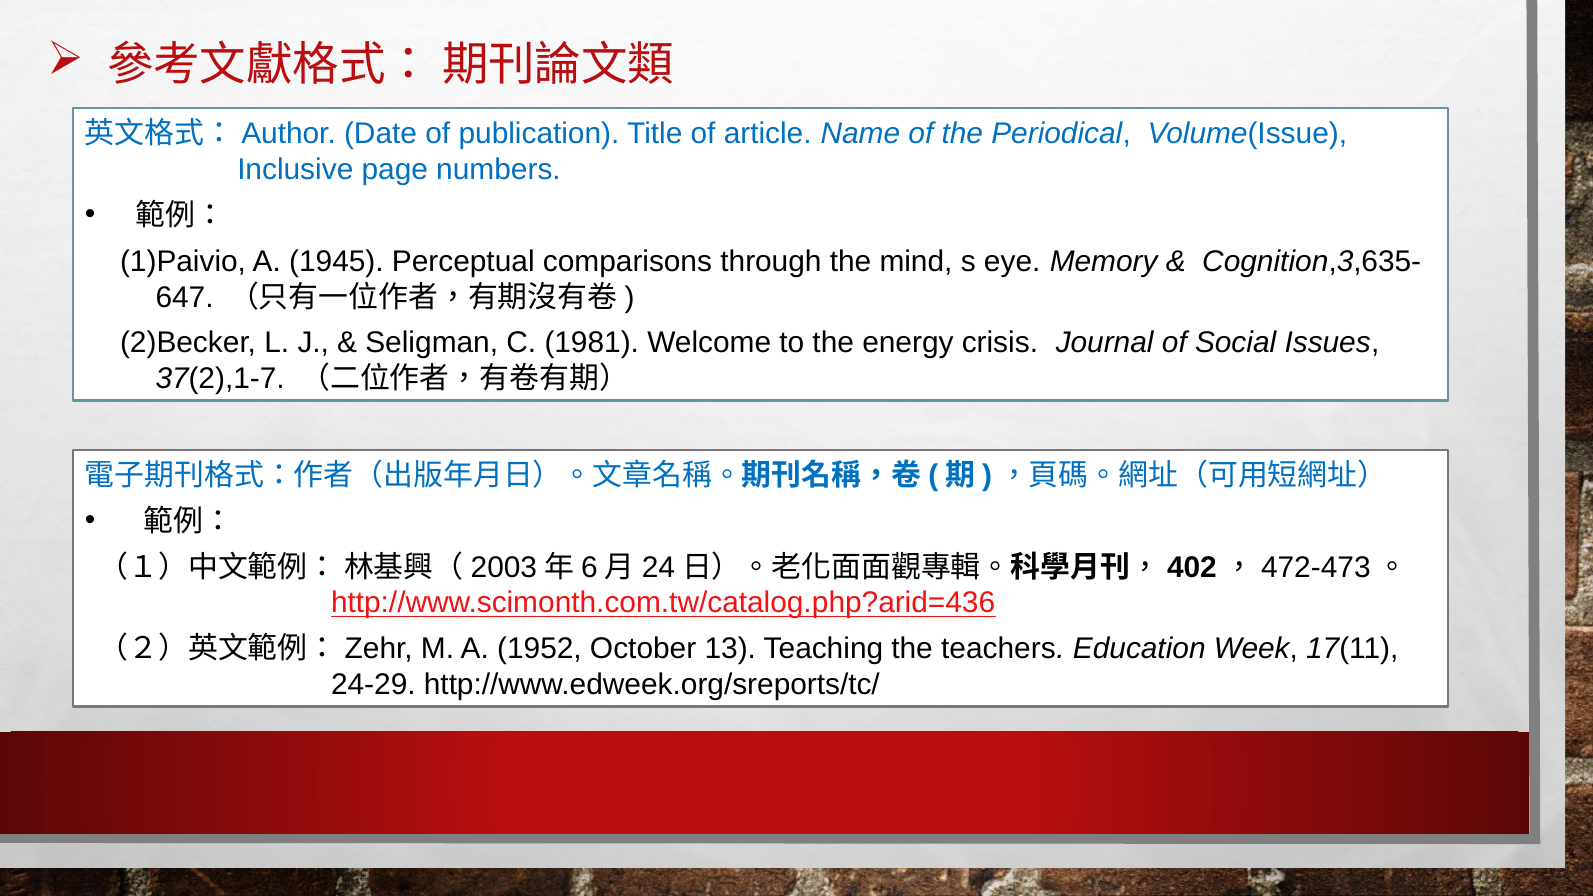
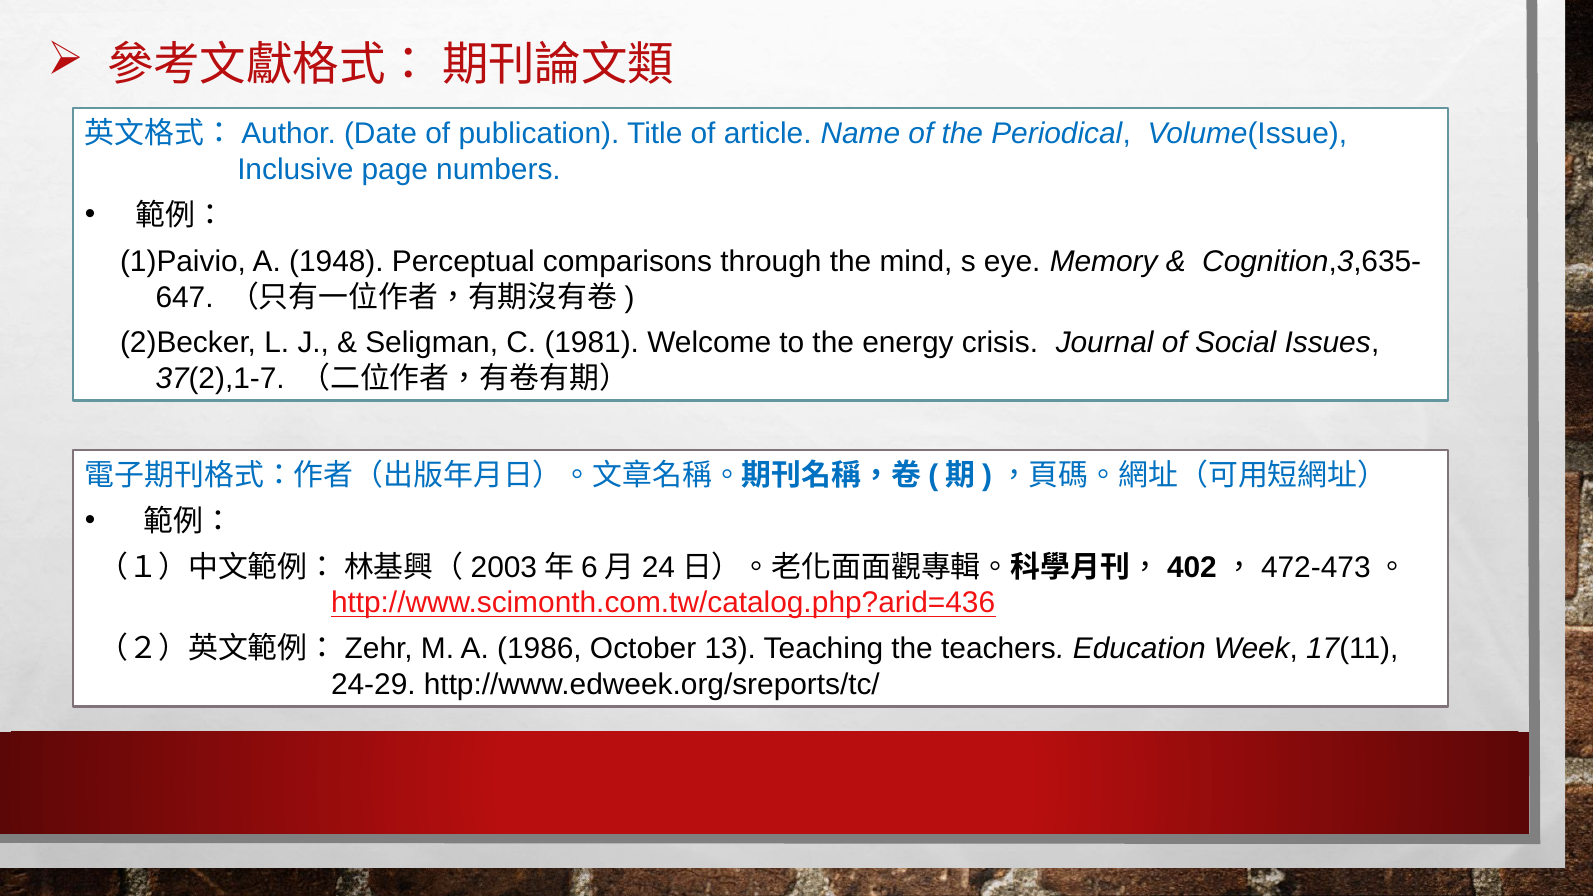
1945: 1945 -> 1948
1952: 1952 -> 1986
